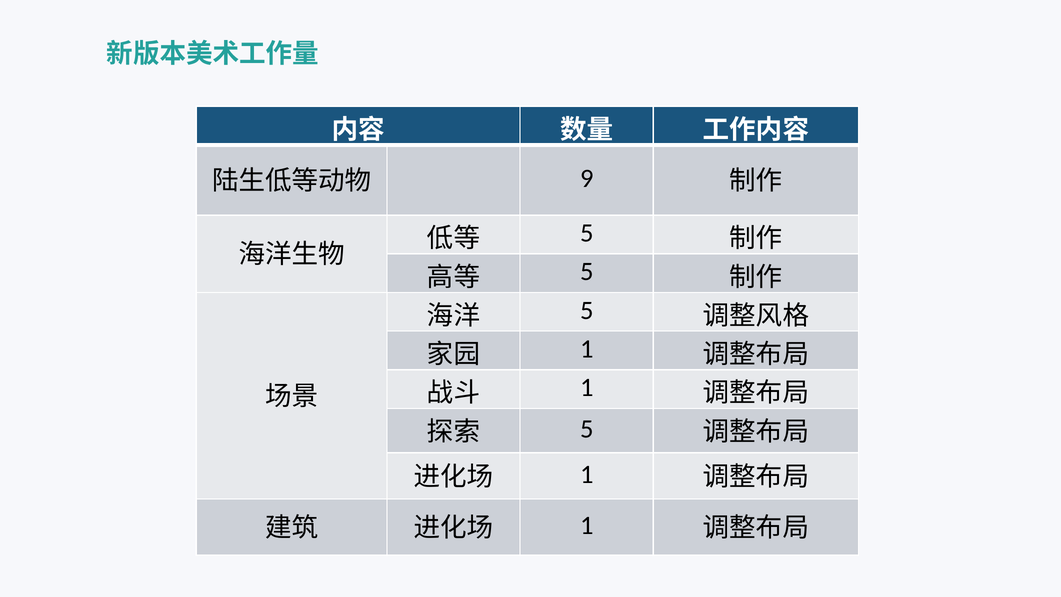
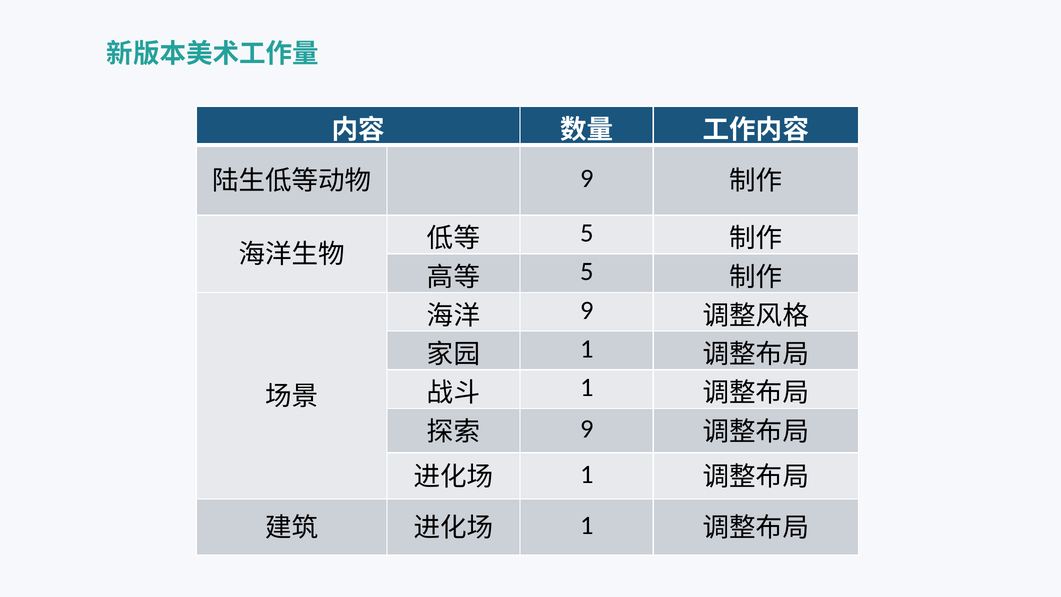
5 at (587, 310): 5 -> 9
5 at (587, 429): 5 -> 9
